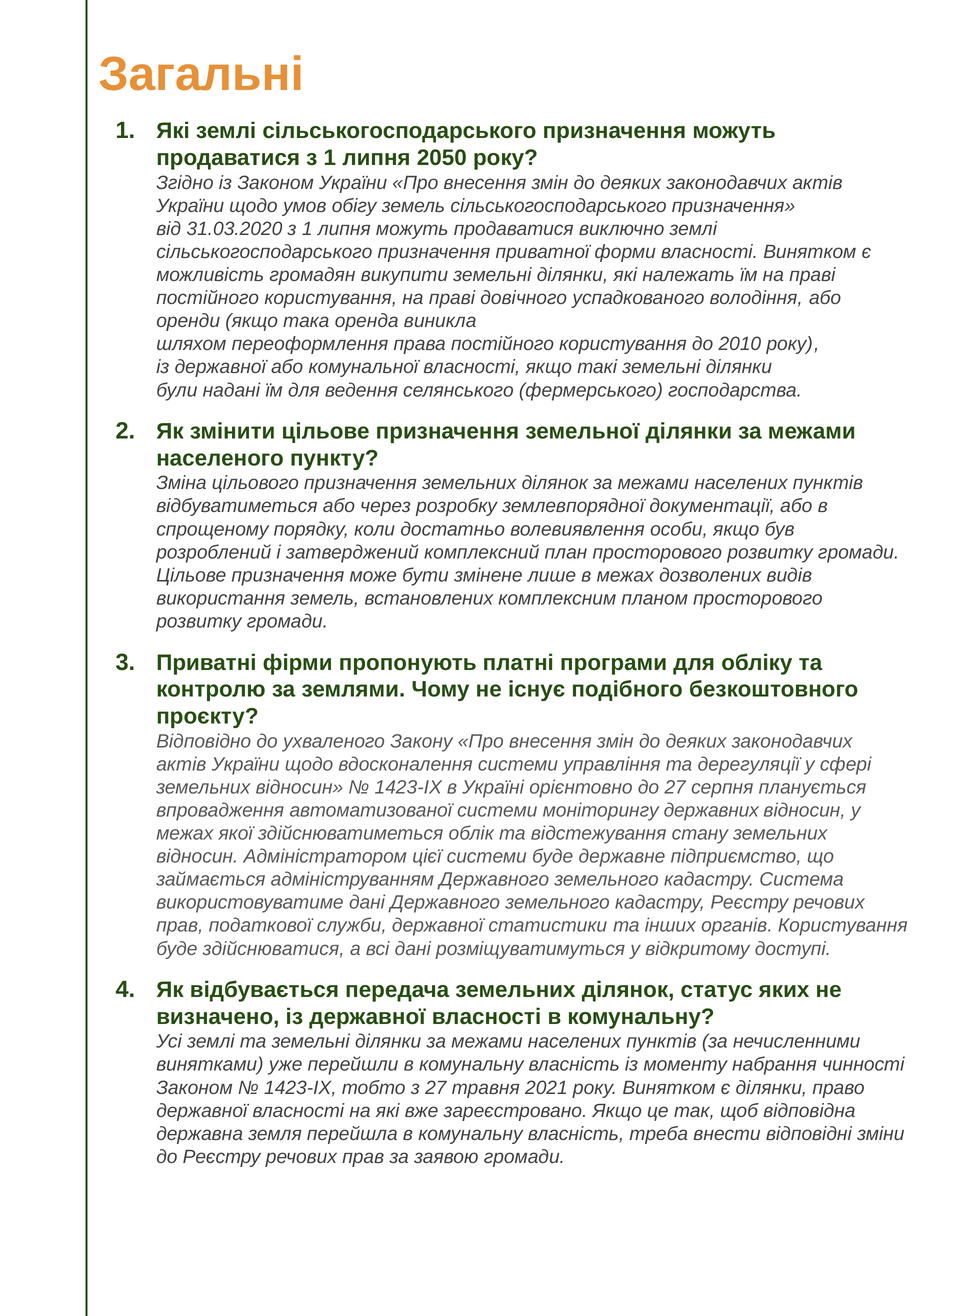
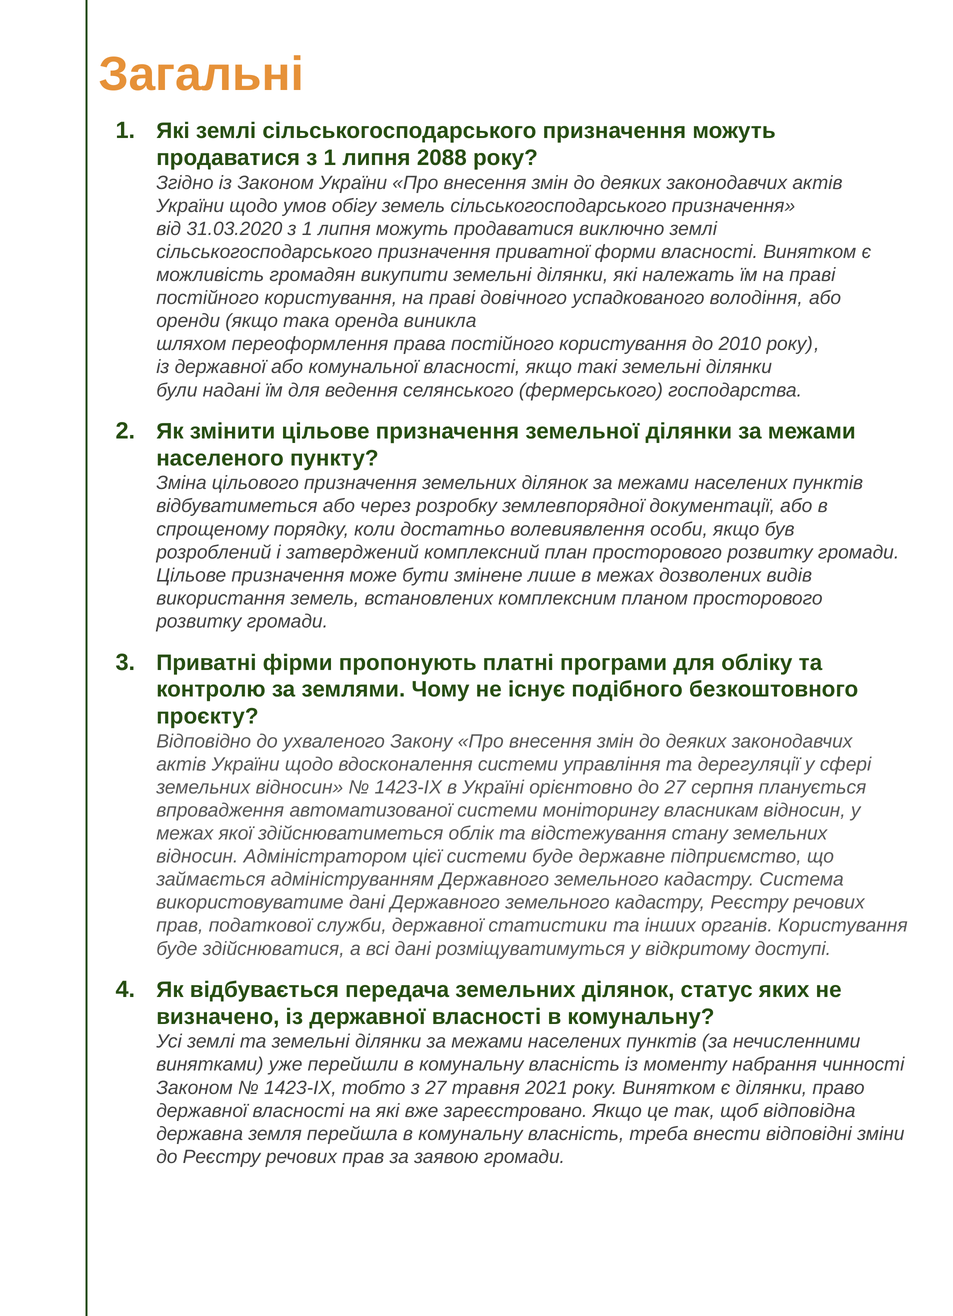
2050: 2050 -> 2088
державних: державних -> власникам
